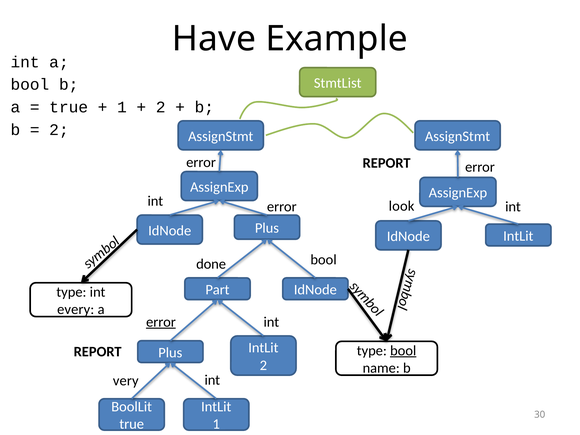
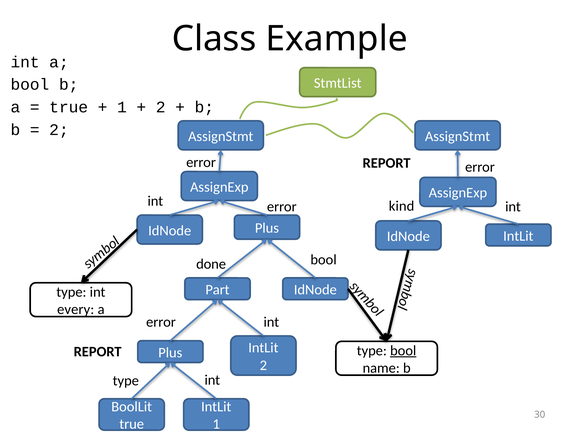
Have: Have -> Class
look: look -> kind
error at (161, 322) underline: present -> none
very at (126, 381): very -> type
